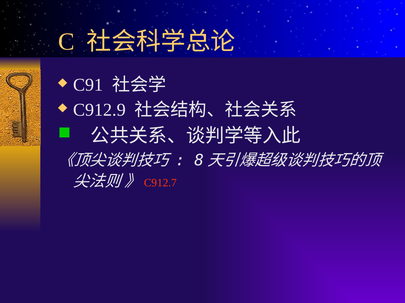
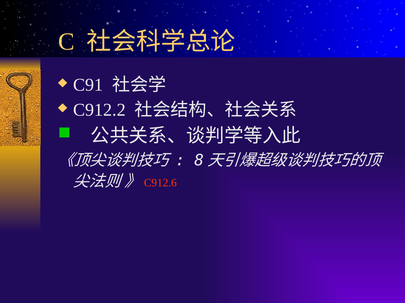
C912.9: C912.9 -> C912.2
C912.7: C912.7 -> C912.6
